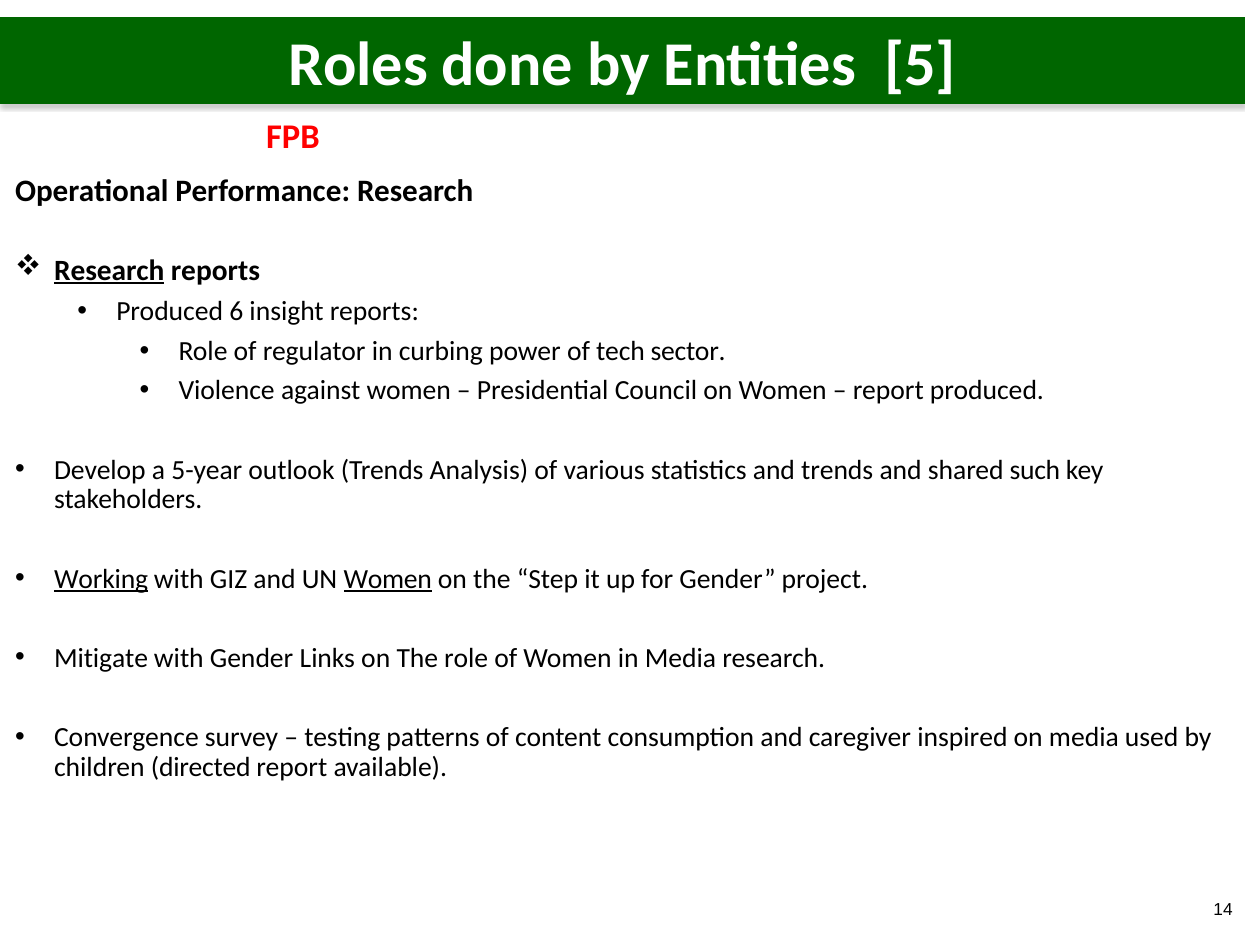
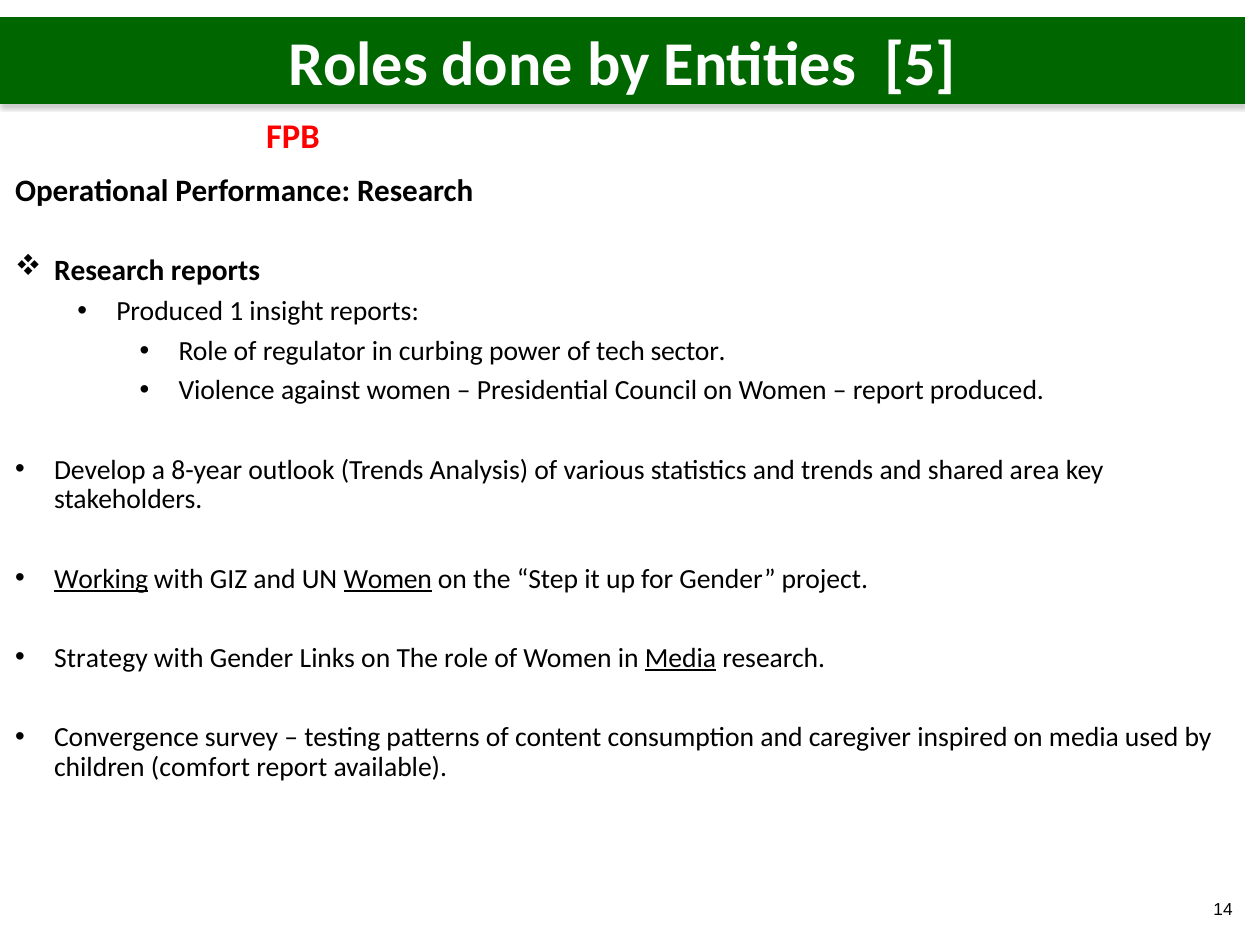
Research at (109, 270) underline: present -> none
6: 6 -> 1
5-year: 5-year -> 8-year
such: such -> area
Mitigate: Mitigate -> Strategy
Media at (680, 658) underline: none -> present
directed: directed -> comfort
